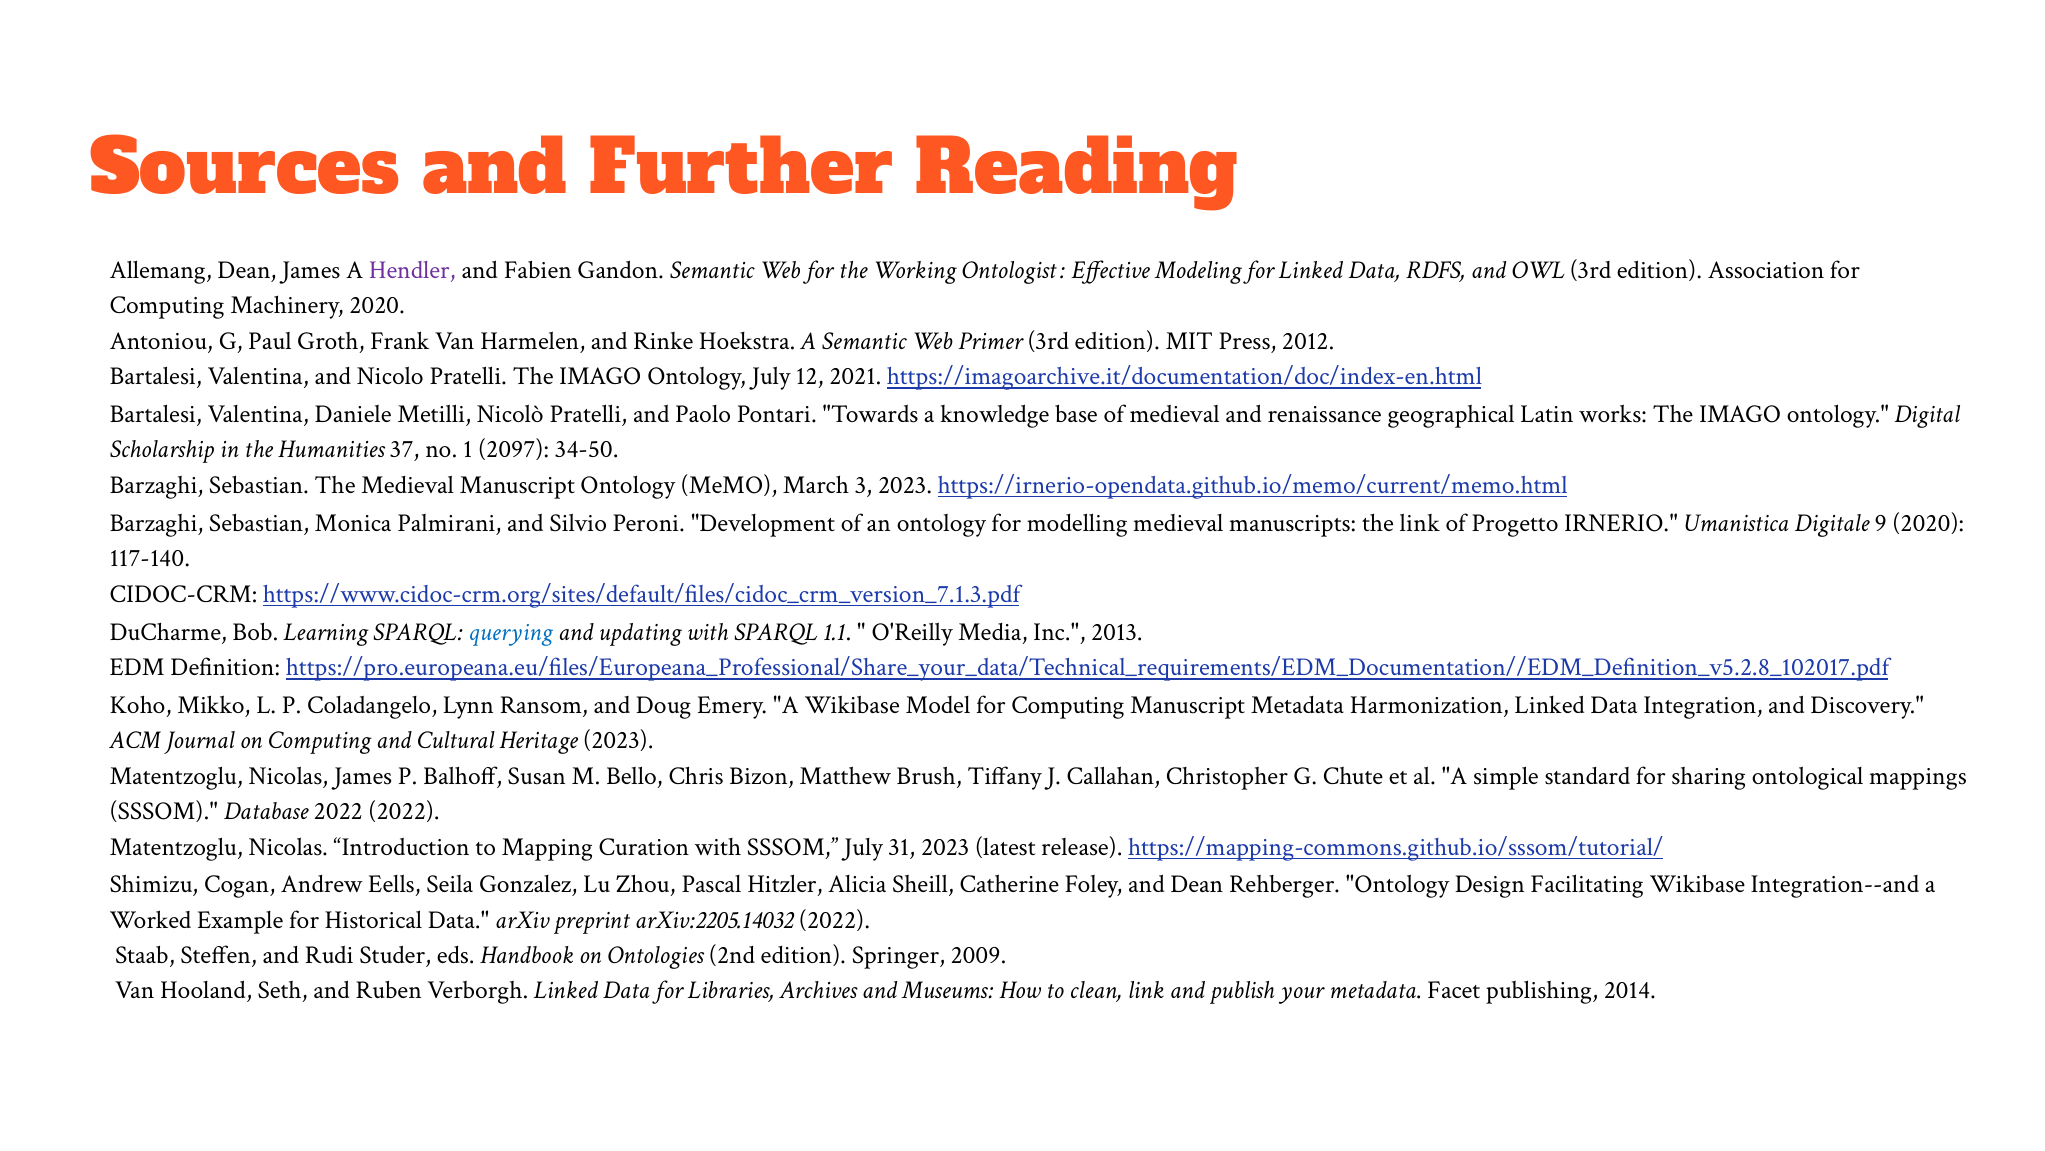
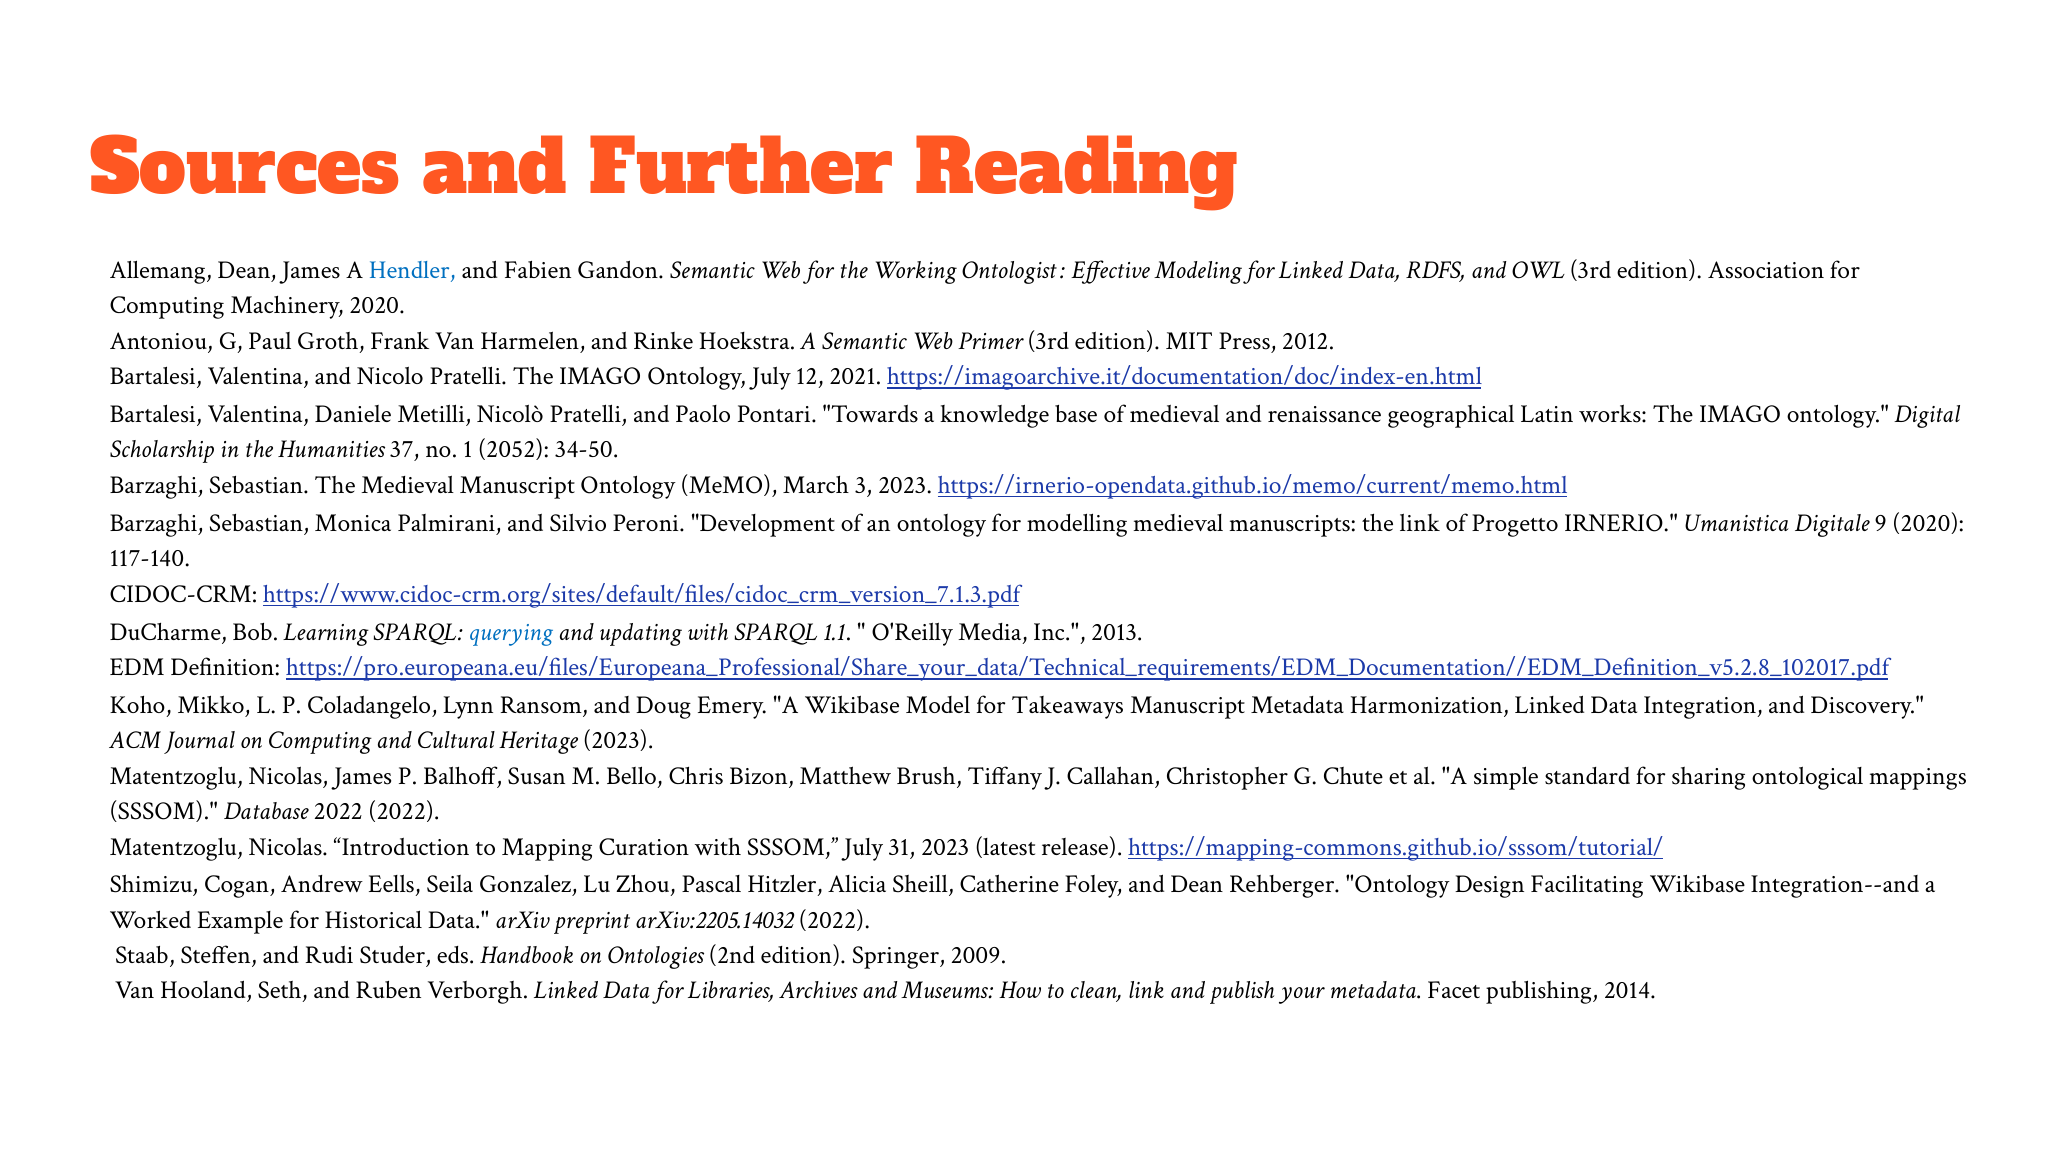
Hendler colour: purple -> blue
2097: 2097 -> 2052
Model for Computing: Computing -> Takeaways
